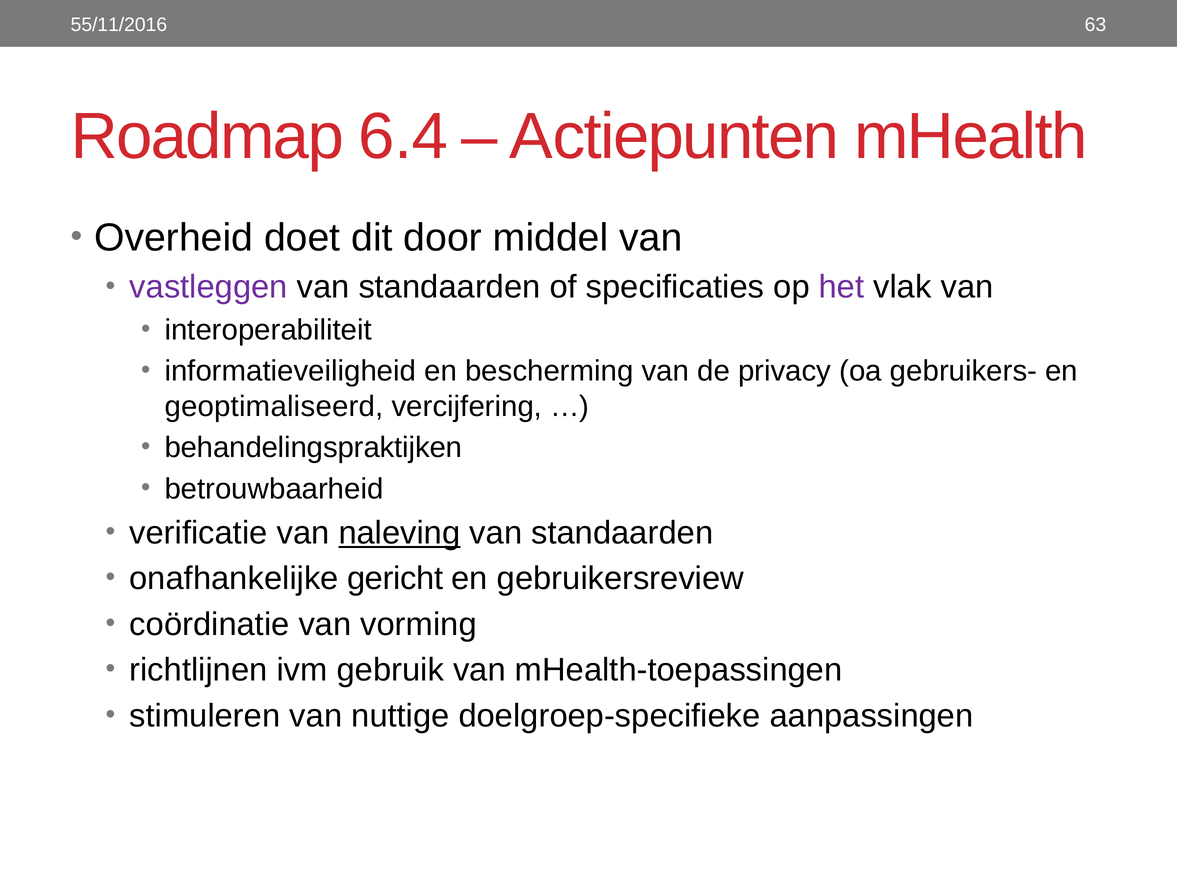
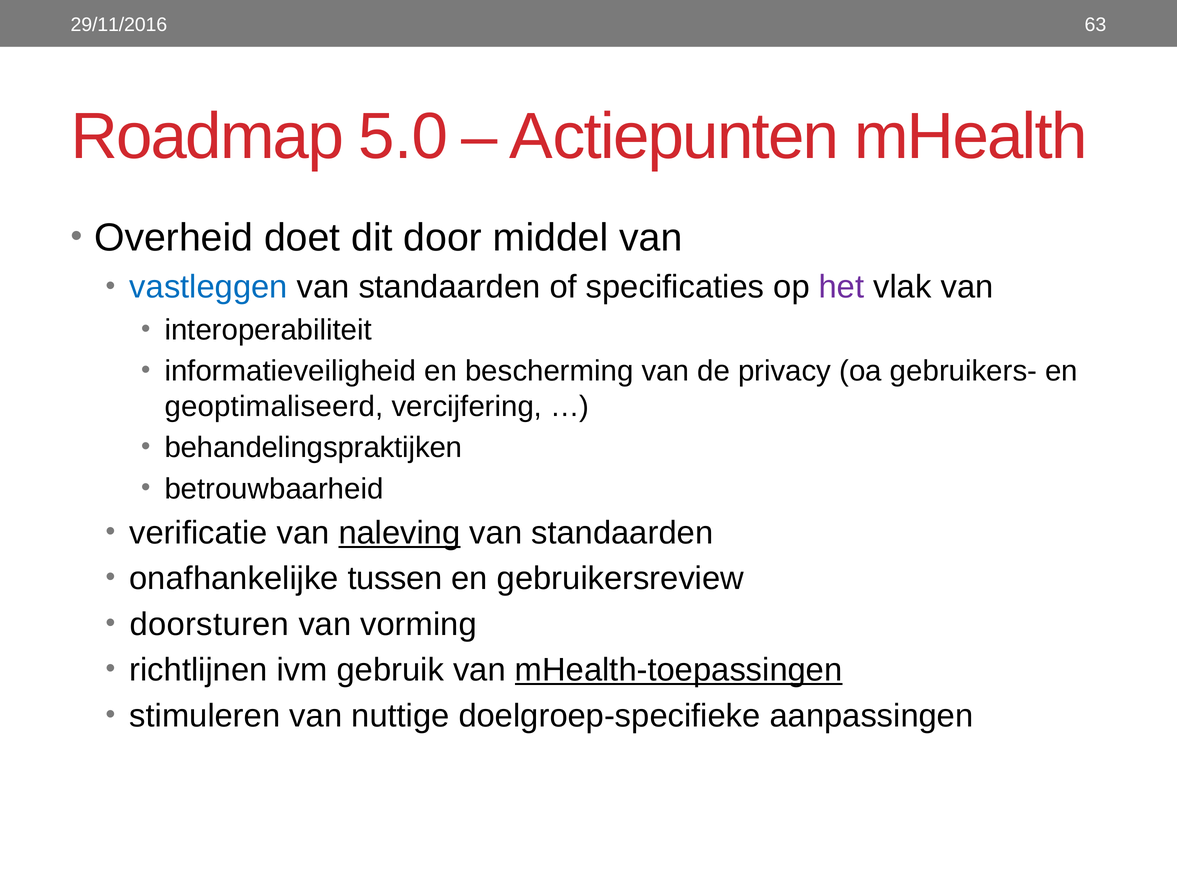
55/11/2016: 55/11/2016 -> 29/11/2016
6.4: 6.4 -> 5.0
vastleggen colour: purple -> blue
gericht: gericht -> tussen
coördinatie: coördinatie -> doorsturen
mHealth-toepassingen underline: none -> present
